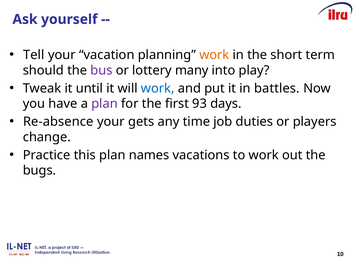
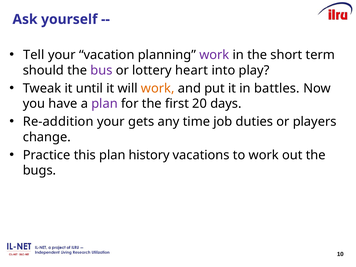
work at (214, 55) colour: orange -> purple
many: many -> heart
work at (158, 88) colour: blue -> orange
93: 93 -> 20
Re-absence: Re-absence -> Re-addition
names: names -> history
